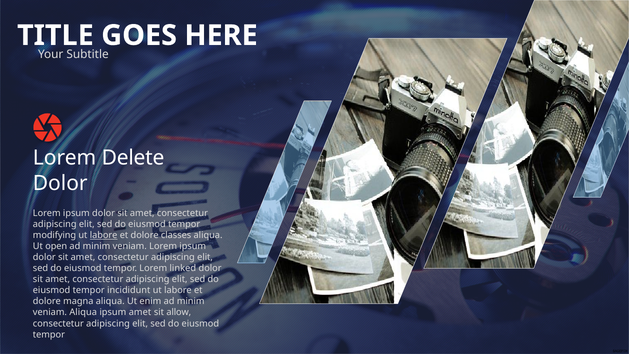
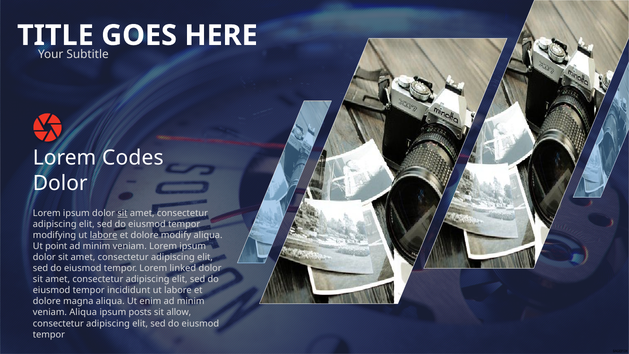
Delete: Delete -> Codes
sit at (122, 213) underline: none -> present
classes: classes -> modify
open: open -> point
ipsum amet: amet -> posts
